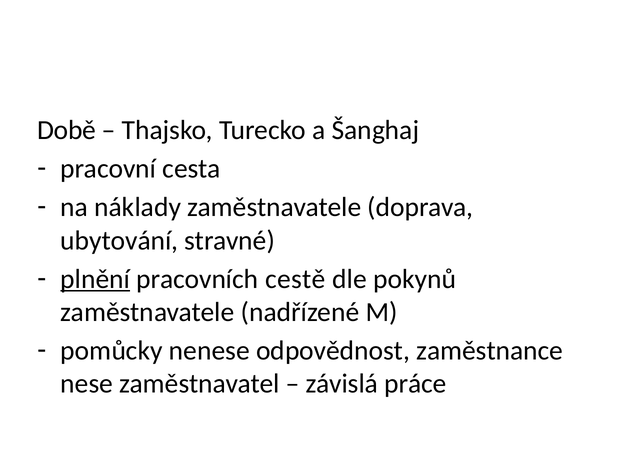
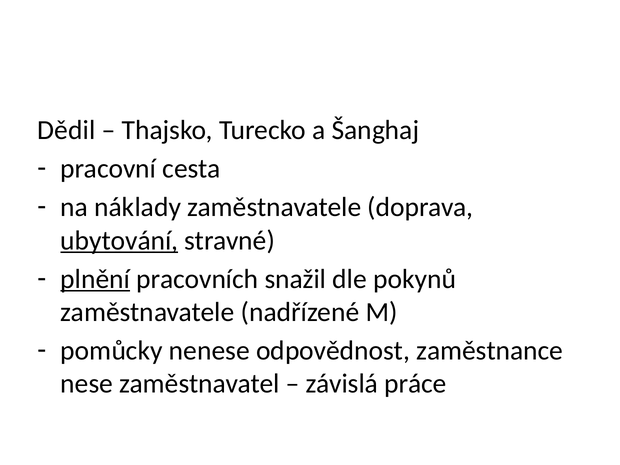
Době: Době -> Dědil
ubytování underline: none -> present
cestě: cestě -> snažil
